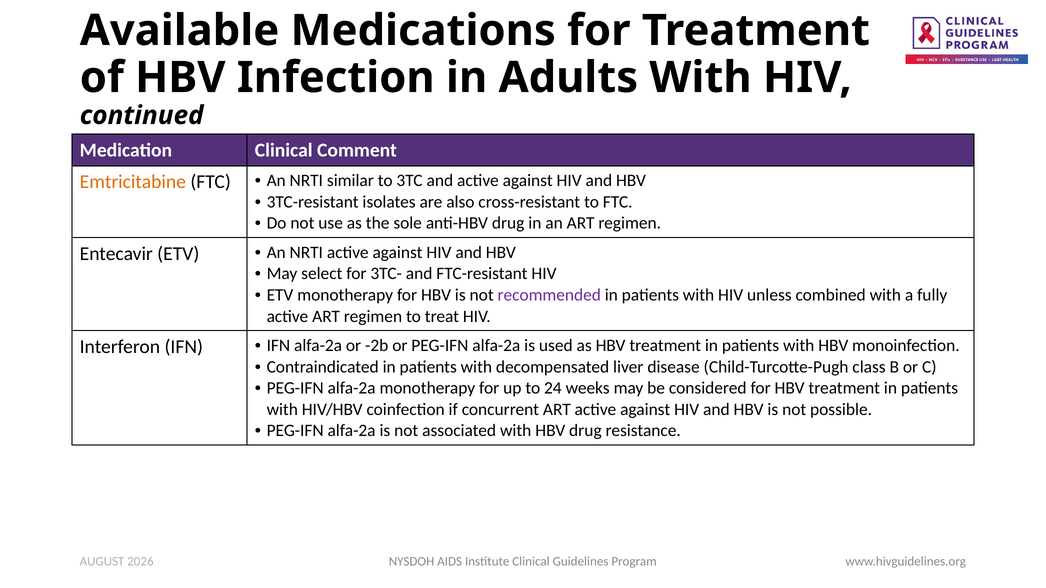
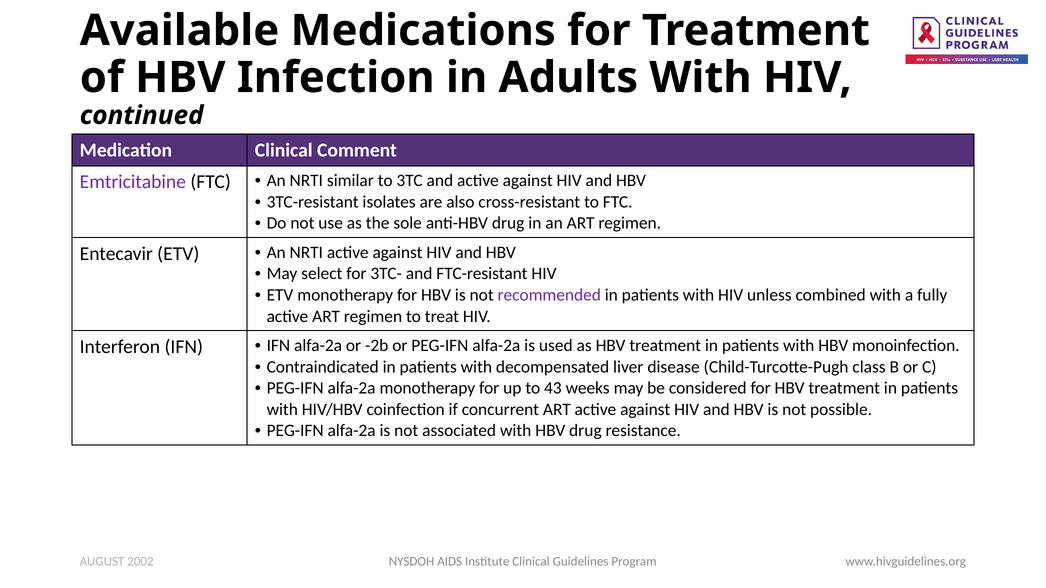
Emtricitabine colour: orange -> purple
24: 24 -> 43
2026: 2026 -> 2002
